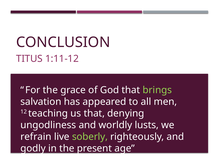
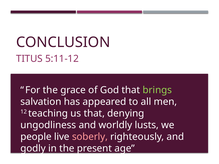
1:11-12: 1:11-12 -> 5:11-12
refrain: refrain -> people
soberly colour: light green -> pink
